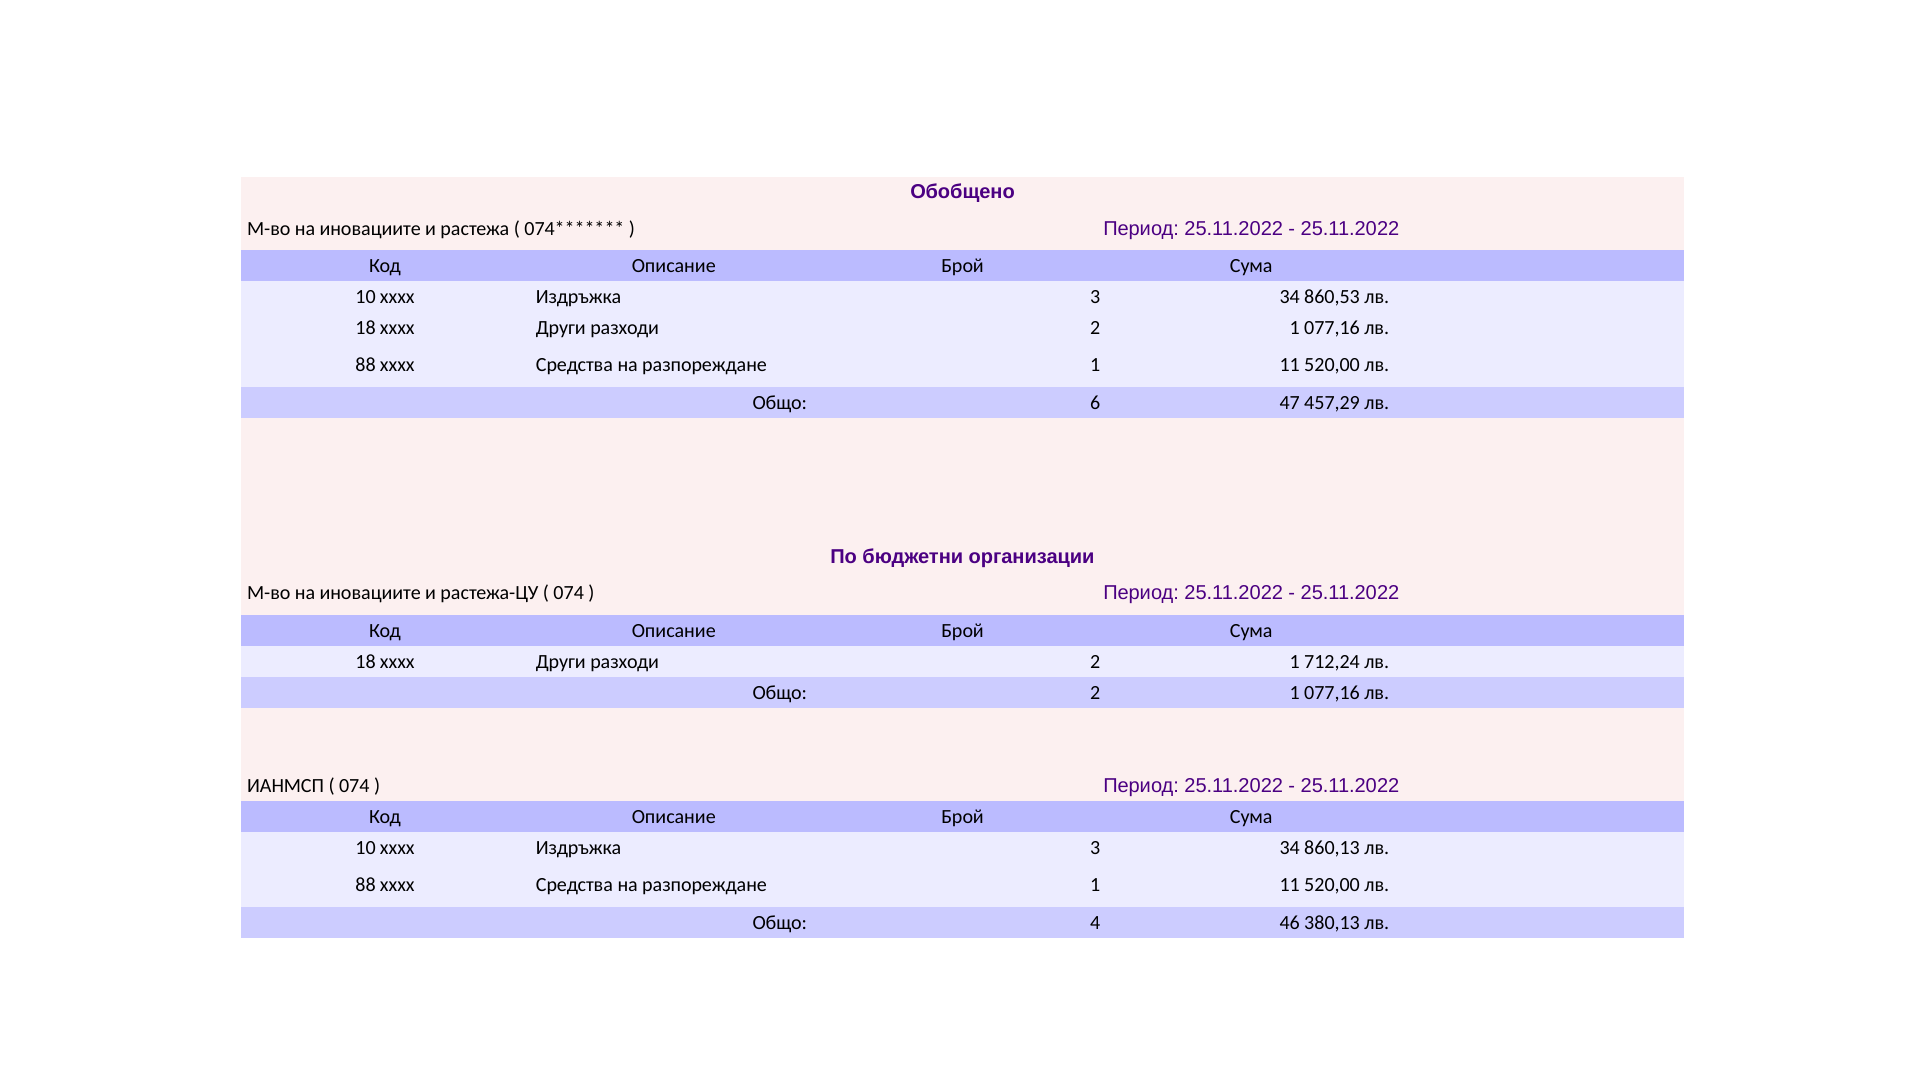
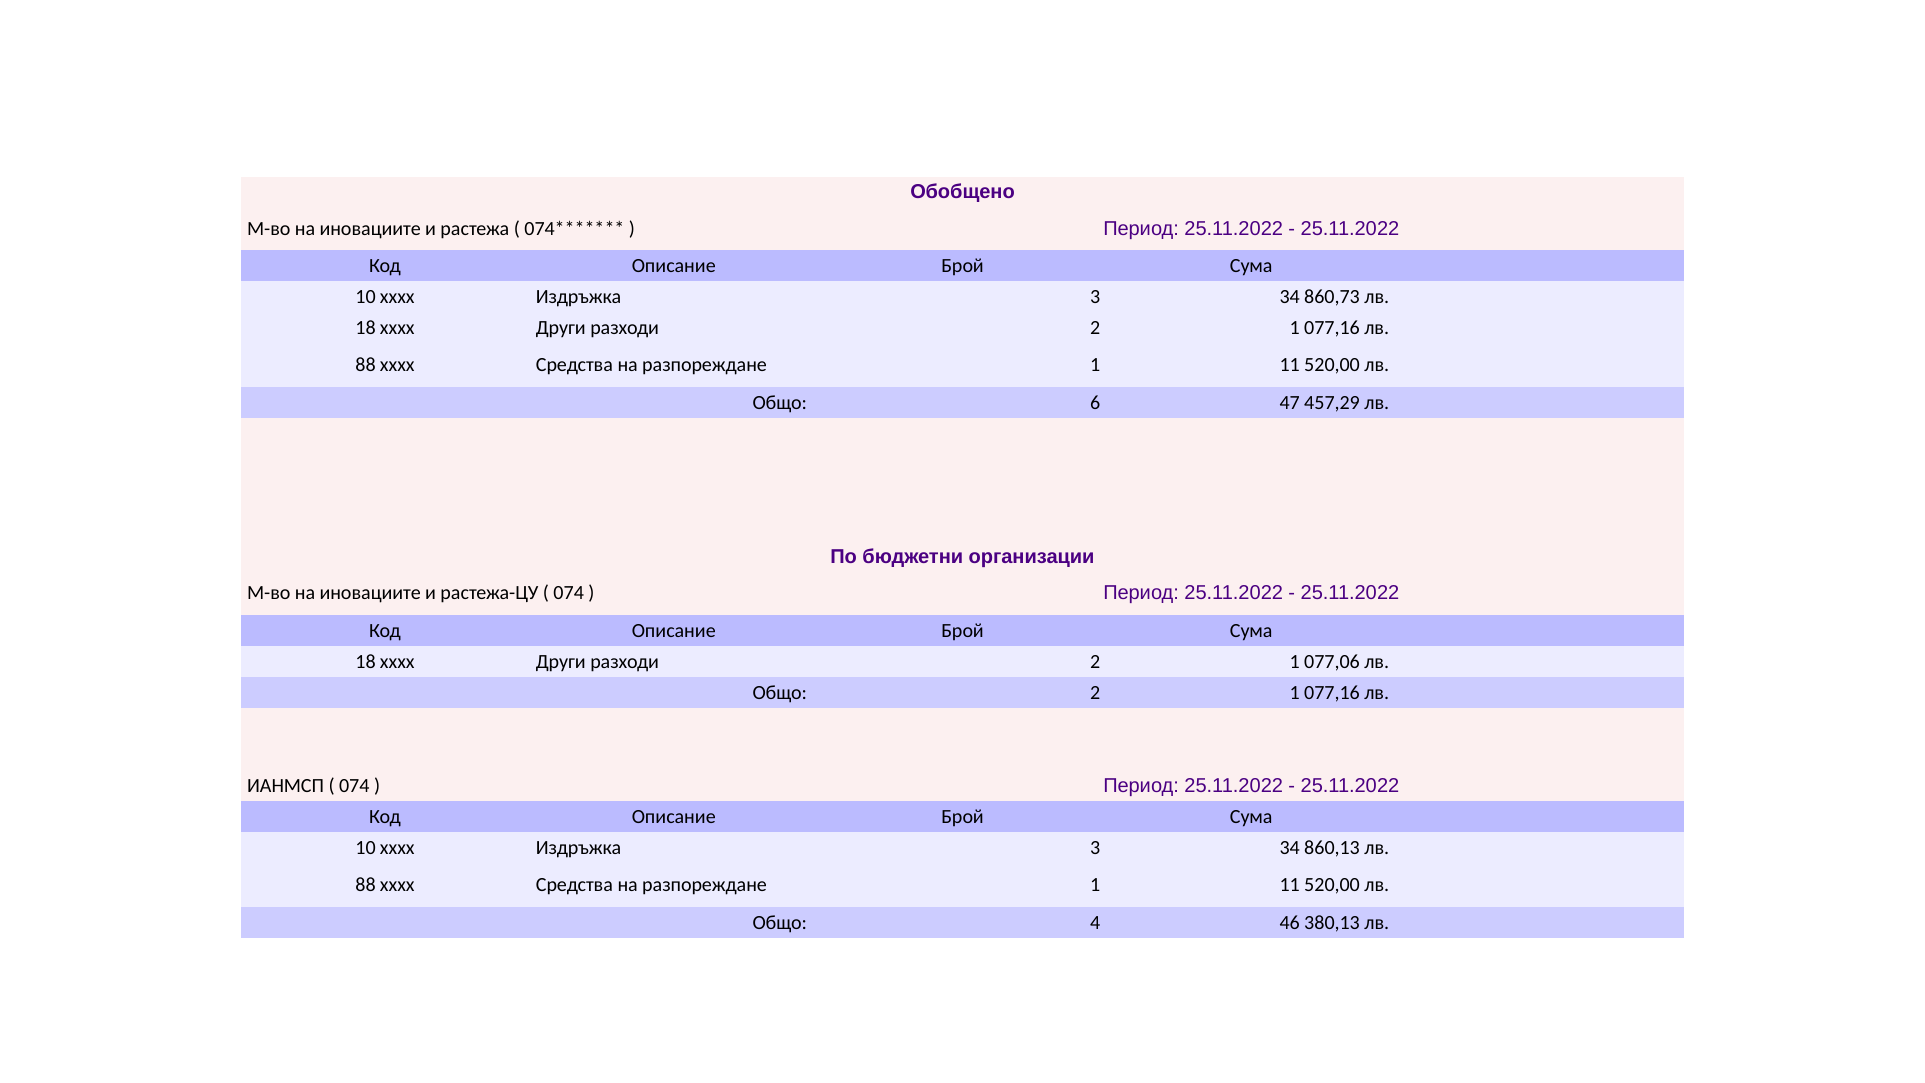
860,53: 860,53 -> 860,73
712,24: 712,24 -> 077,06
